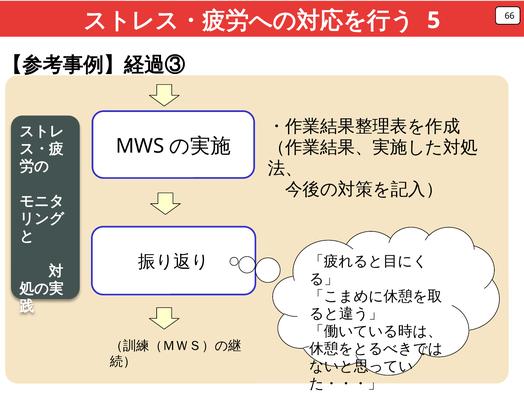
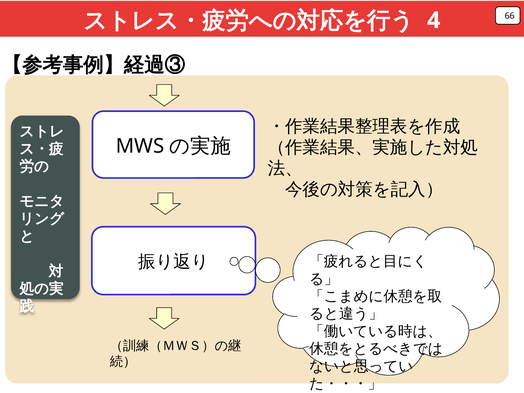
5: 5 -> 4
